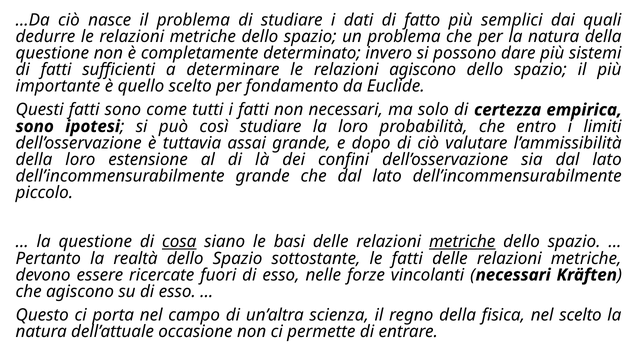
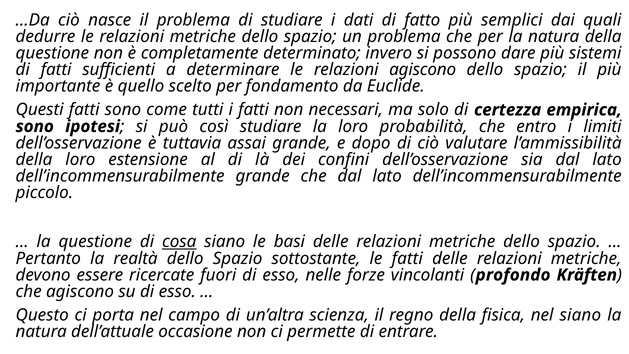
metriche at (462, 242) underline: present -> none
necessari at (513, 275): necessari -> profondo
nel scelto: scelto -> siano
